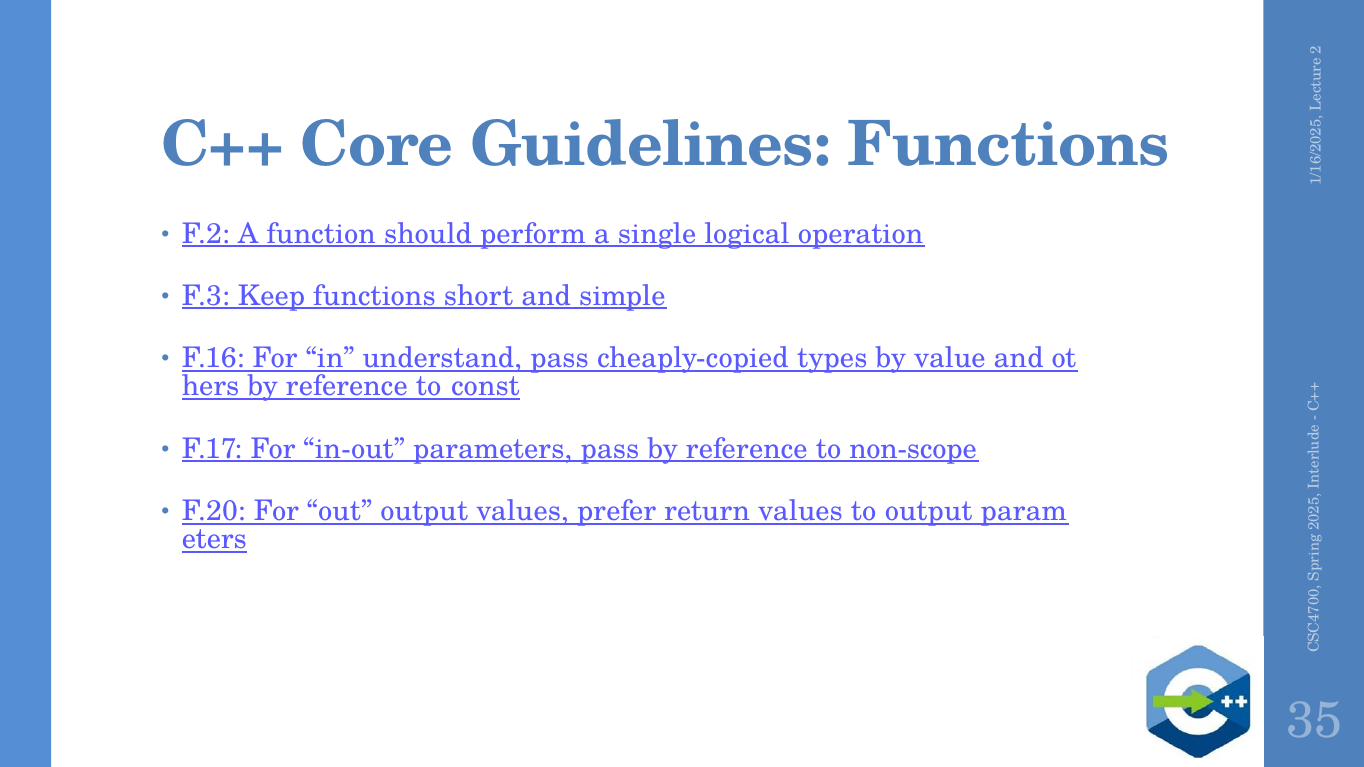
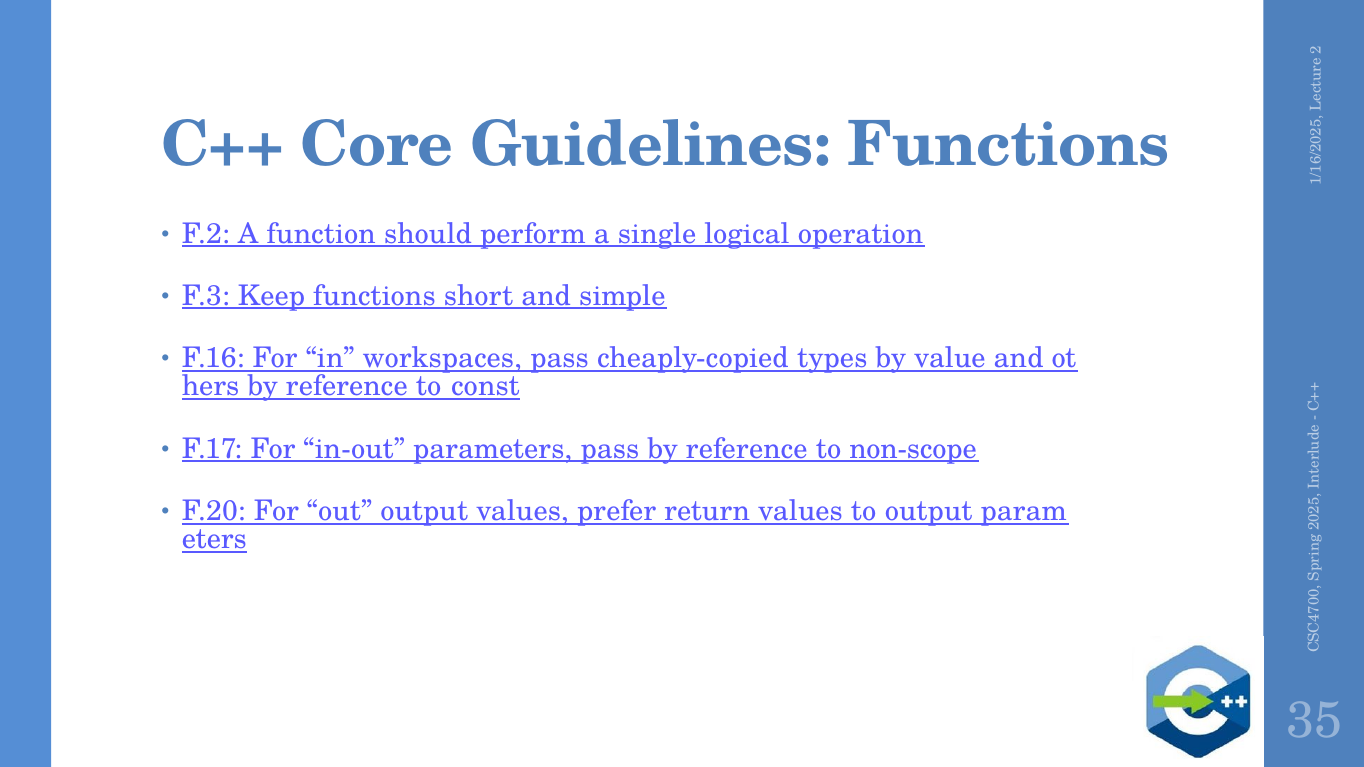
understand: understand -> workspaces
